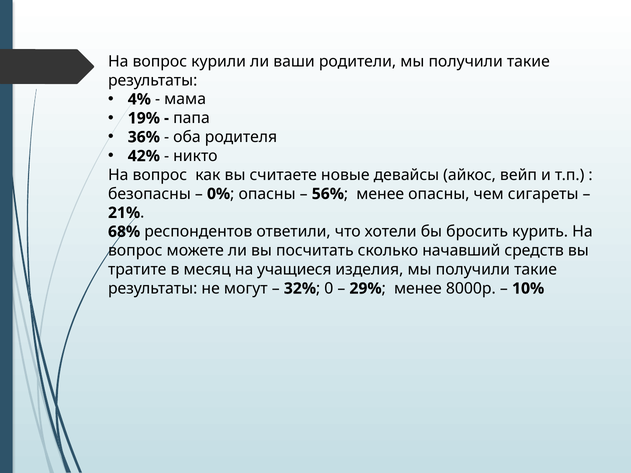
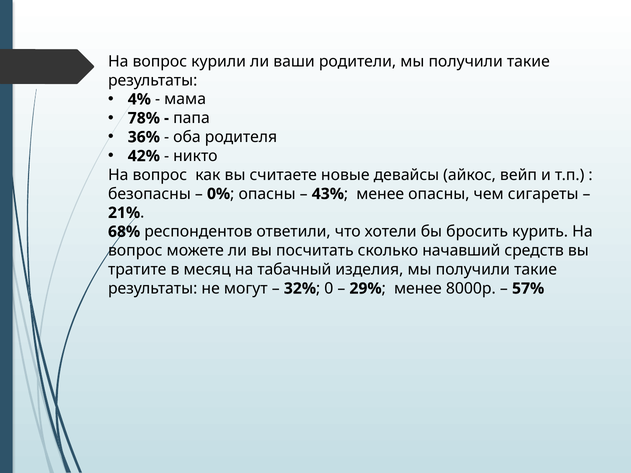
19%: 19% -> 78%
56%: 56% -> 43%
учащиеся: учащиеся -> табачный
10%: 10% -> 57%
